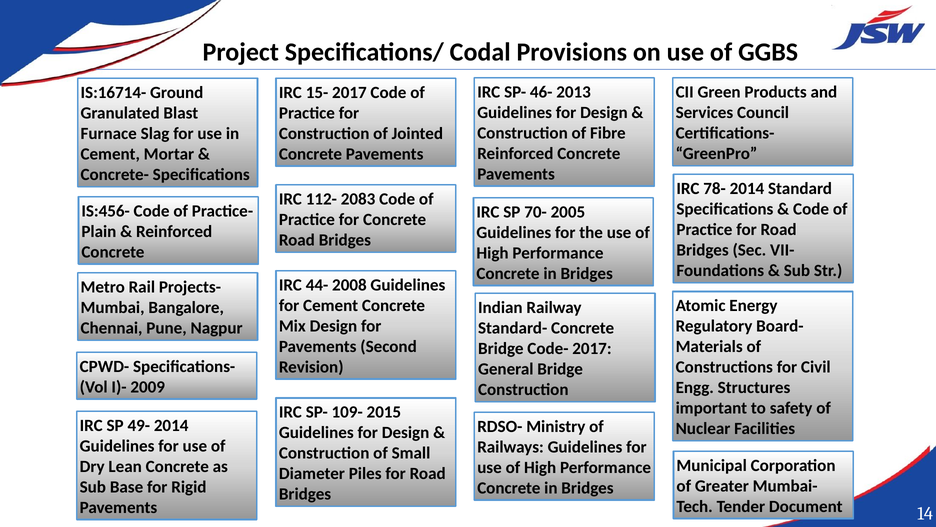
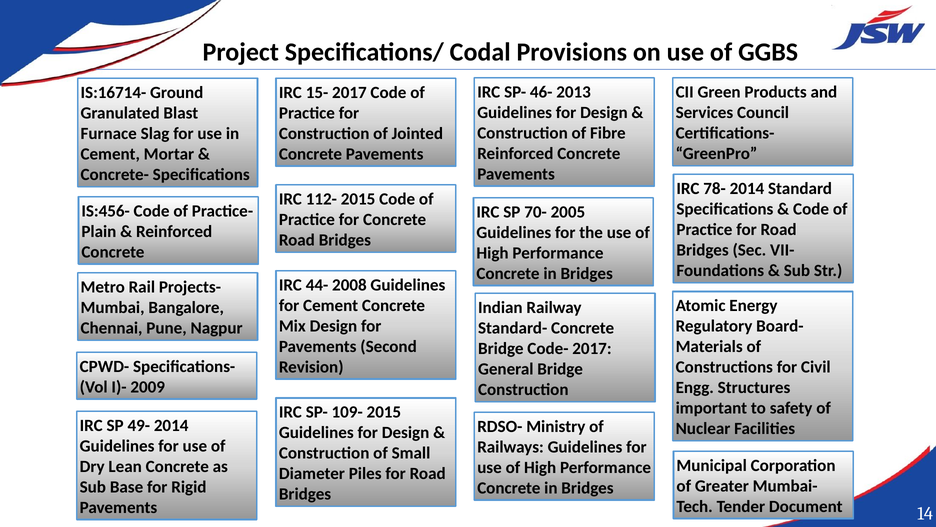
112- 2083: 2083 -> 2015
